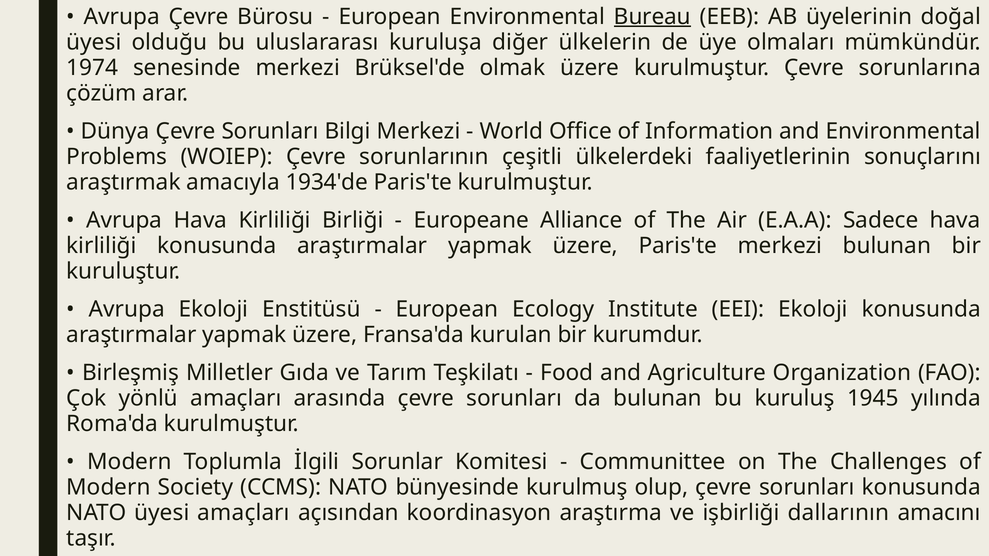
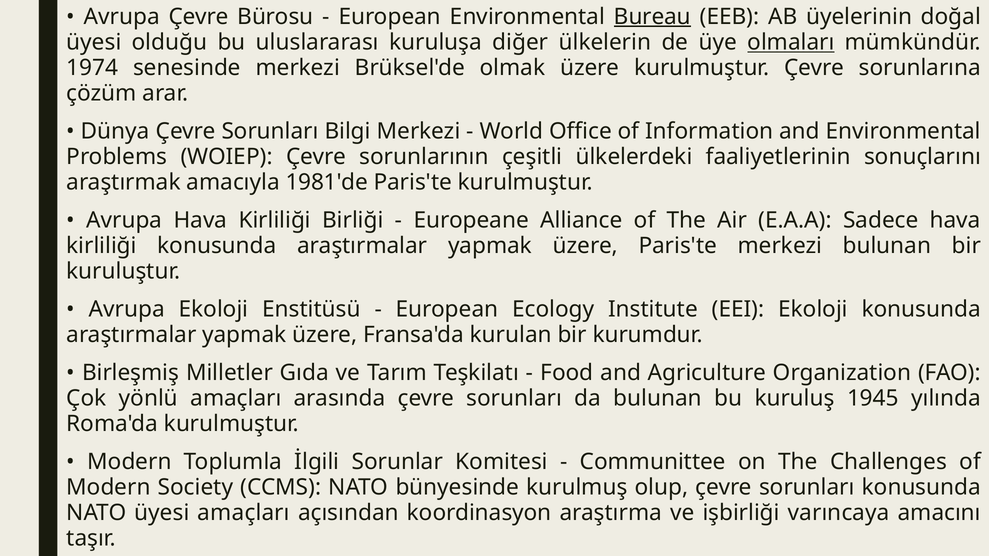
olmaları underline: none -> present
1934'de: 1934'de -> 1981'de
dallarının: dallarının -> varıncaya
